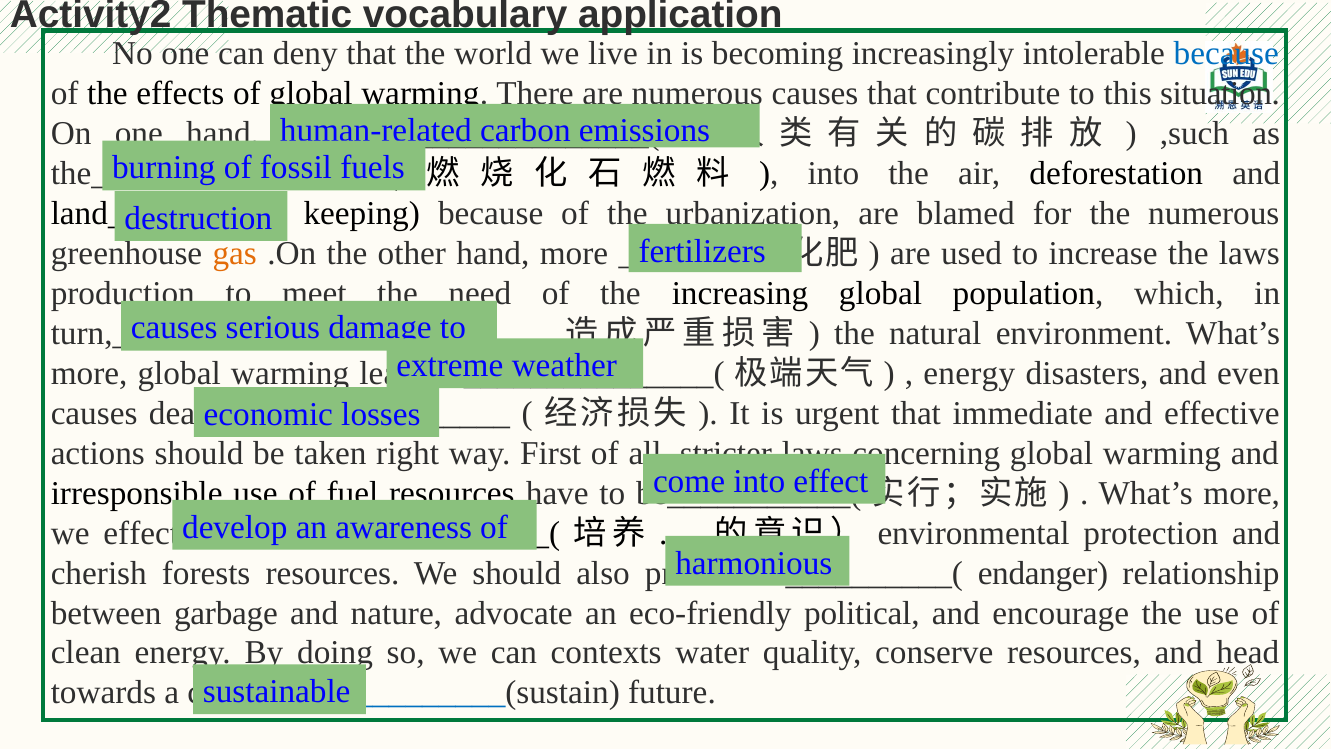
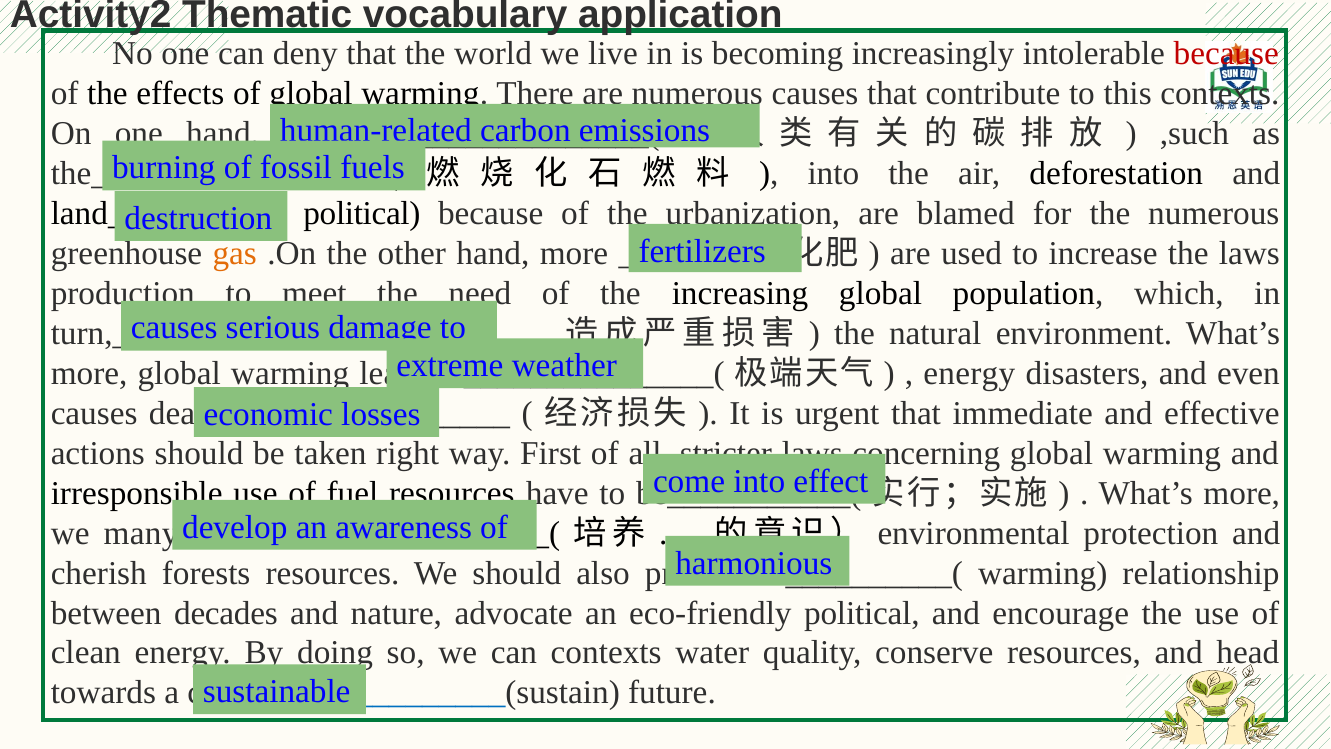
because at (1226, 54) colour: blue -> red
this situation: situation -> contexts
keeping at (362, 213): keeping -> political
we effect: effect -> many
endanger at (1043, 573): endanger -> warming
garbage: garbage -> decades
